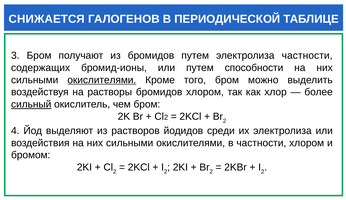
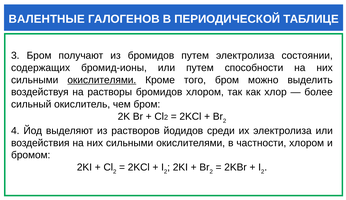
СНИЖАЕТСЯ: СНИЖАЕТСЯ -> ВАЛЕНТНЫЕ
электролиза частности: частности -> состоянии
сильный underline: present -> none
